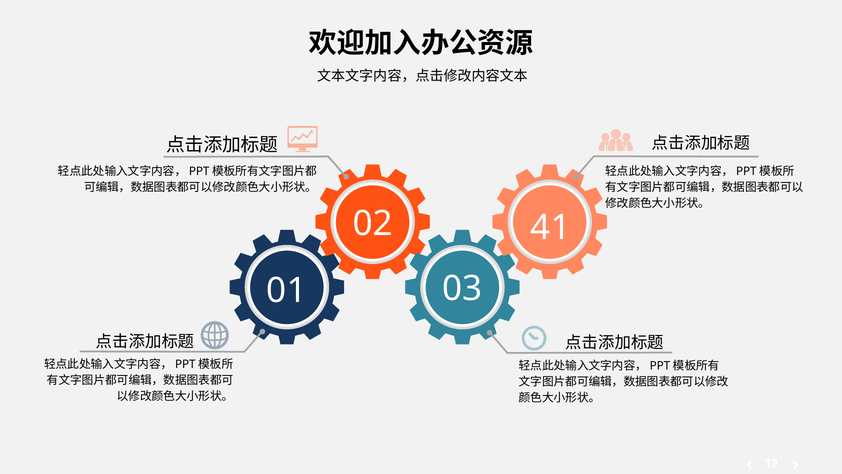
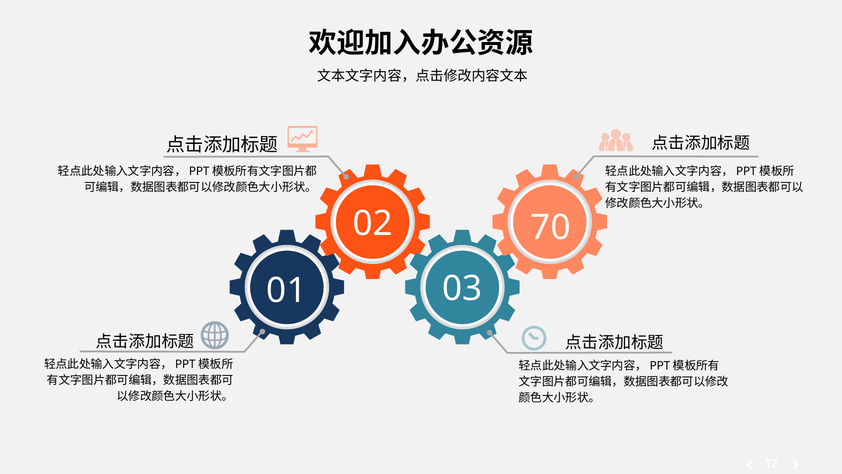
41: 41 -> 70
